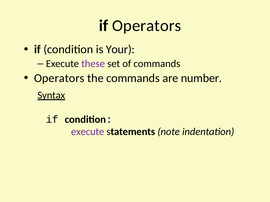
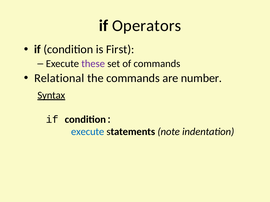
Your: Your -> First
Operators at (59, 78): Operators -> Relational
execute at (88, 132) colour: purple -> blue
